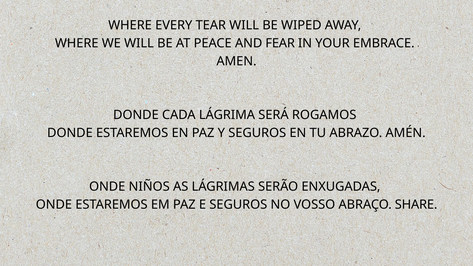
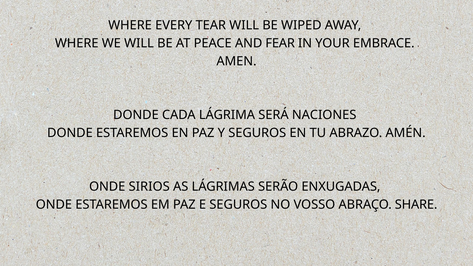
ROGAMOS: ROGAMOS -> NACIONES
NIÑOS: NIÑOS -> SIRIOS
